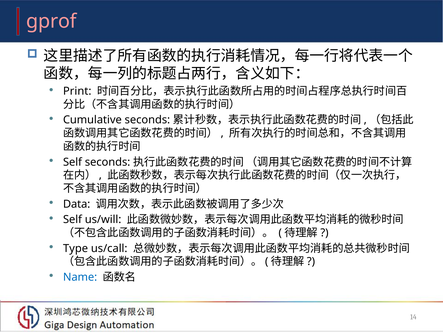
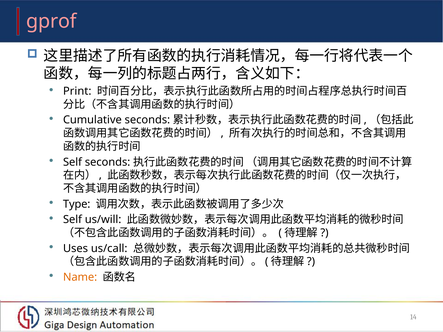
Data: Data -> Type
Type: Type -> Uses
Name colour: blue -> orange
